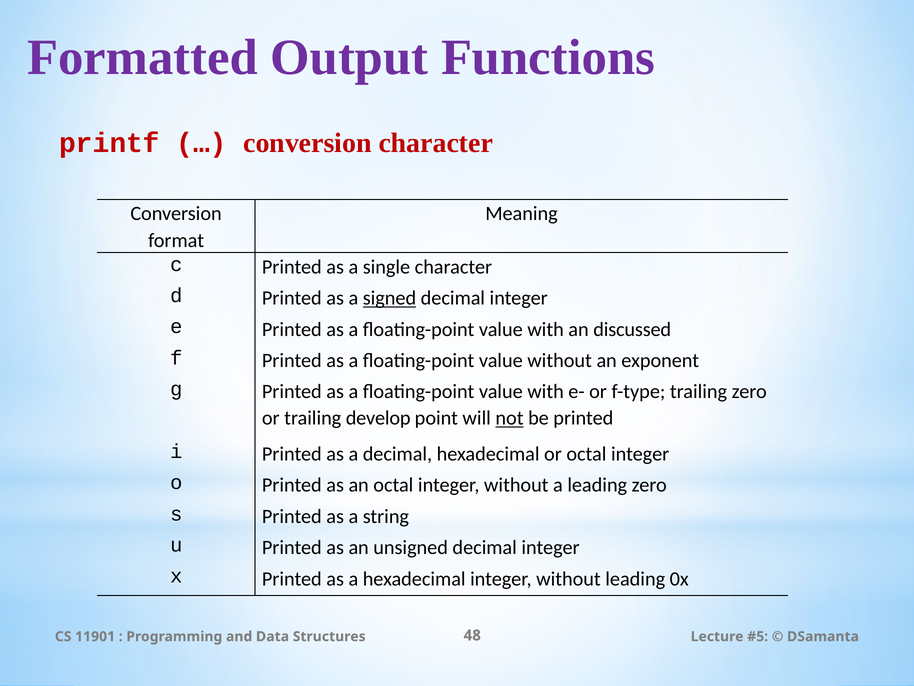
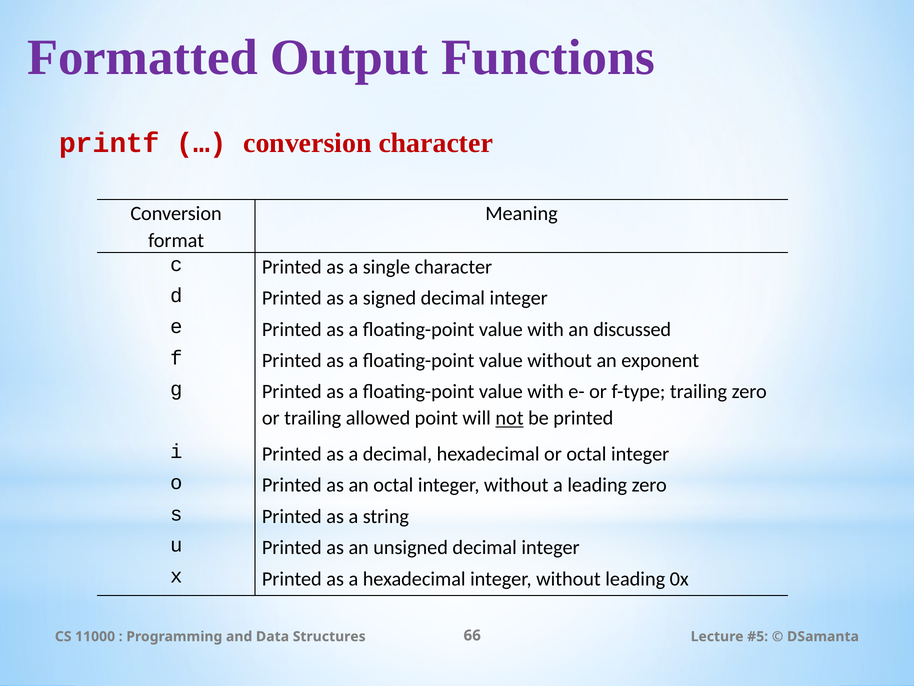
signed underline: present -> none
develop: develop -> allowed
11901: 11901 -> 11000
48: 48 -> 66
